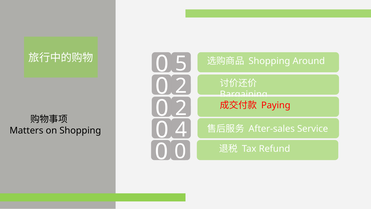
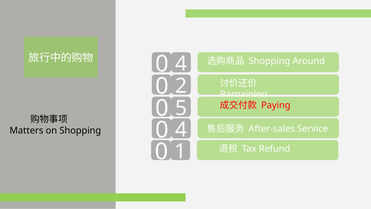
5 at (181, 64): 5 -> 4
2 at (181, 108): 2 -> 5
0 0: 0 -> 1
